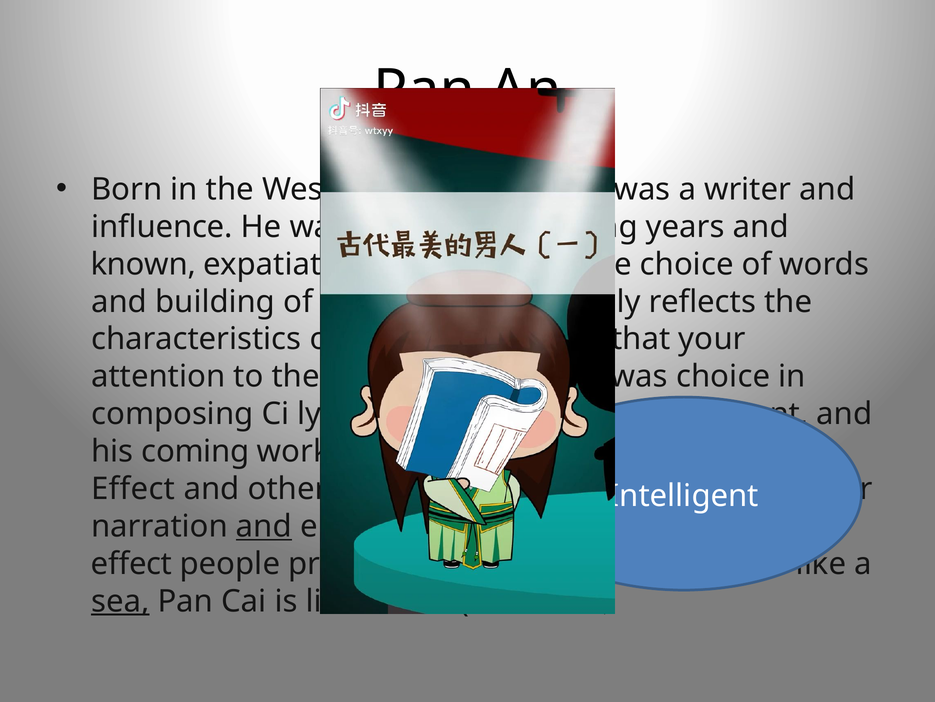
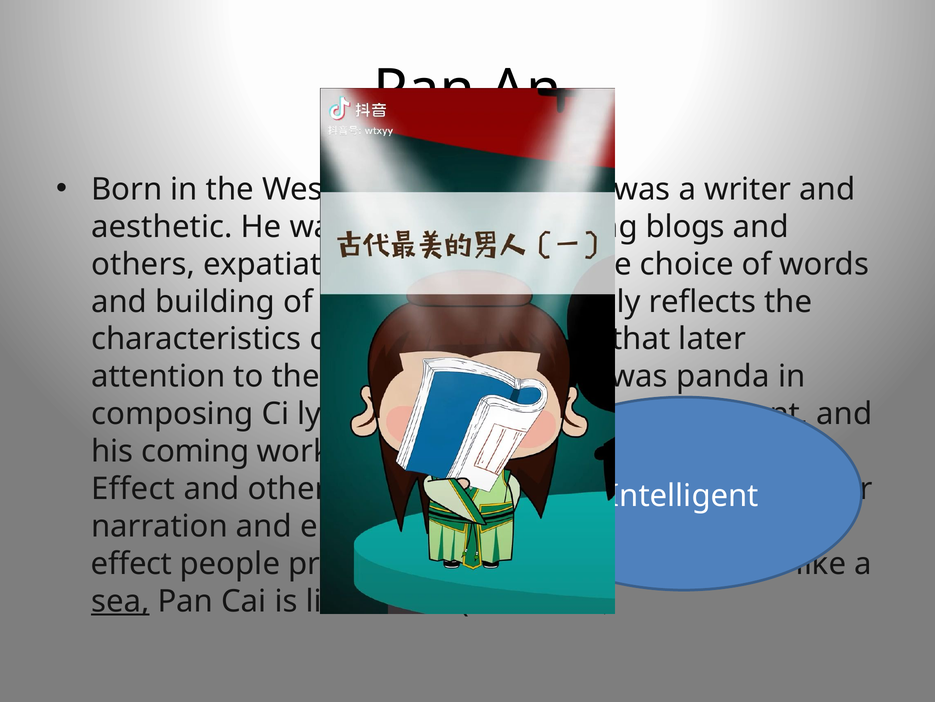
influence: influence -> aesthetic
years: years -> blogs
known at (143, 264): known -> others
your: your -> later
choice at (723, 376): choice -> panda
and at (264, 526) underline: present -> none
